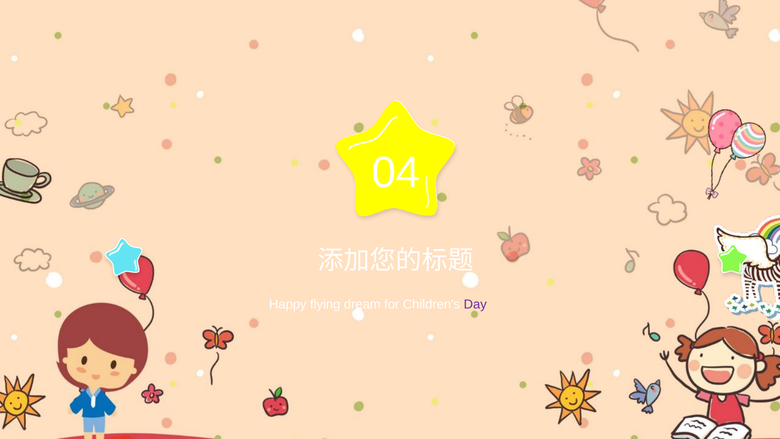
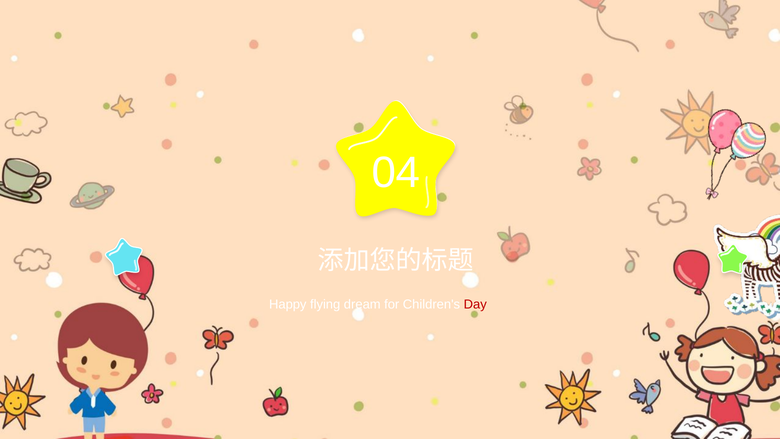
Day colour: purple -> red
